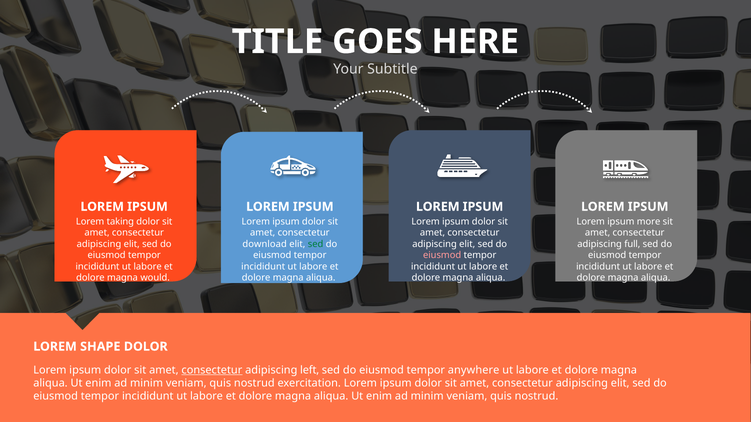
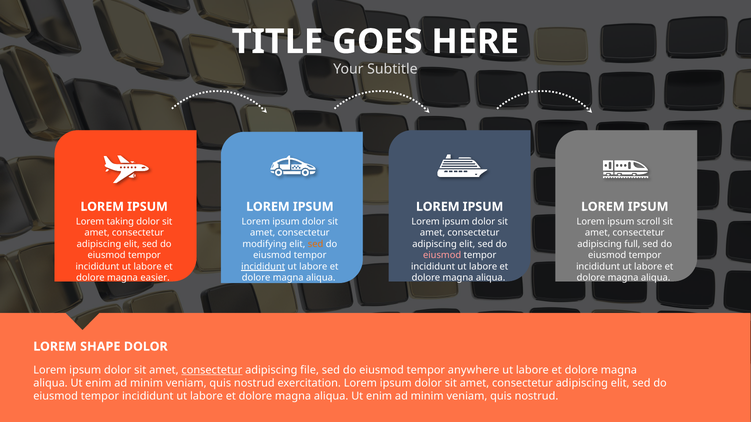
more: more -> scroll
download: download -> modifying
sed at (316, 244) colour: green -> orange
incididunt at (263, 267) underline: none -> present
would: would -> easier
left: left -> file
